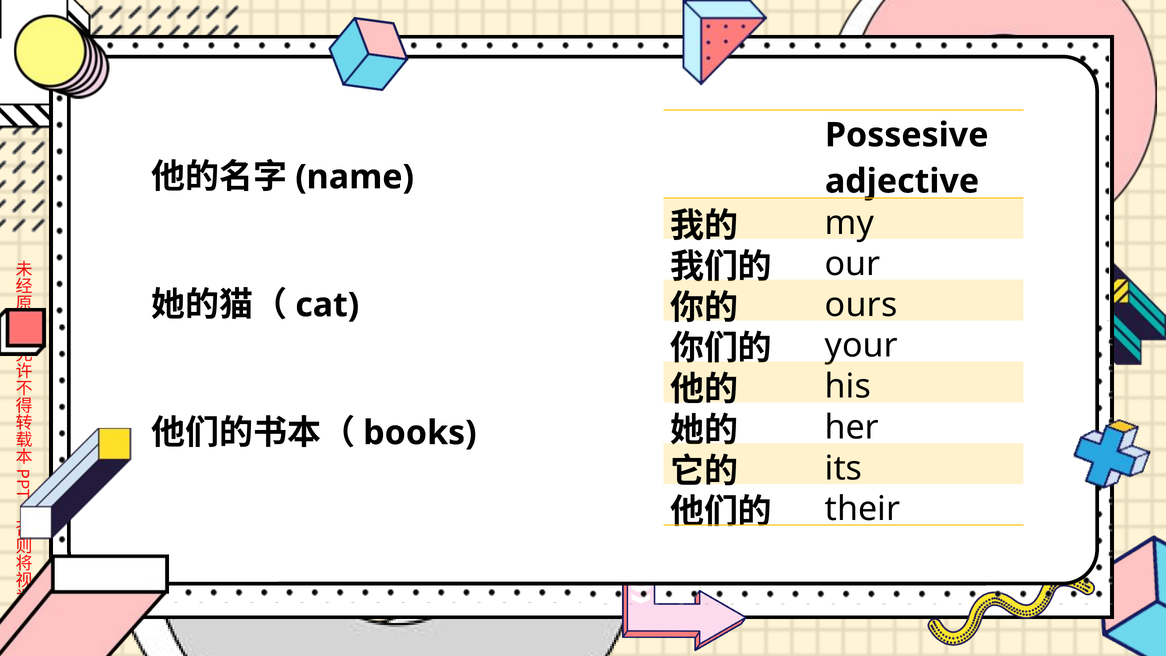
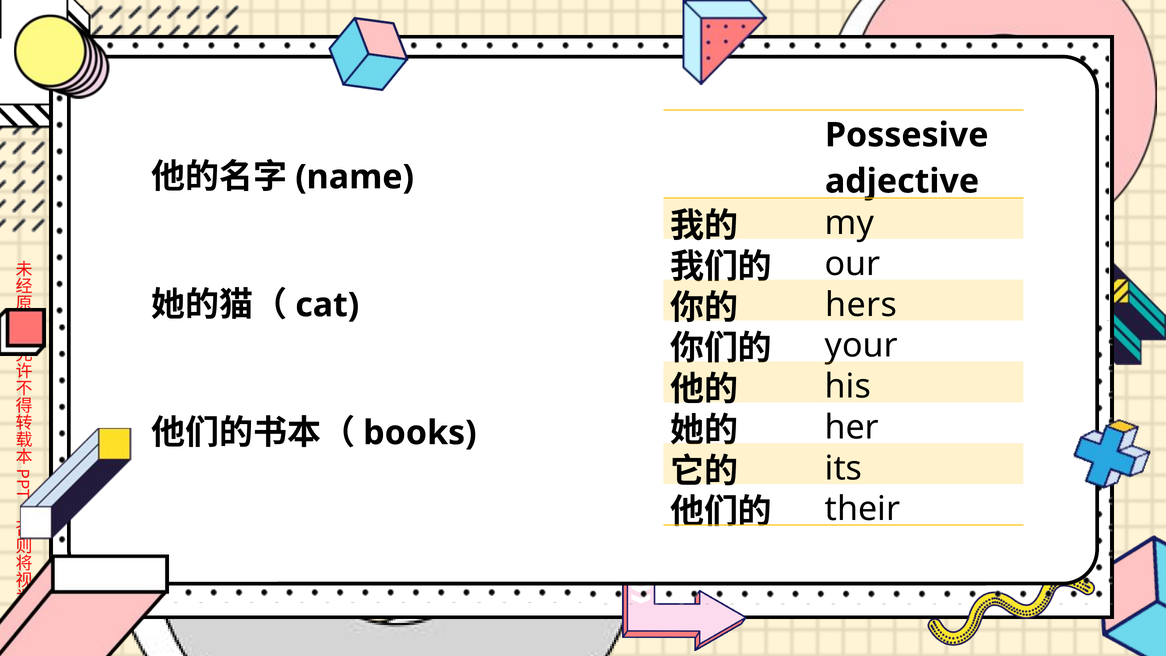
ours: ours -> hers
